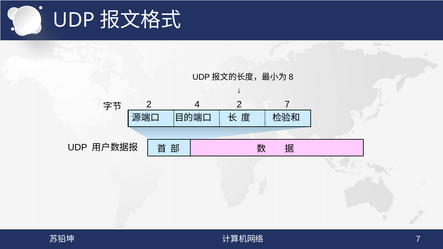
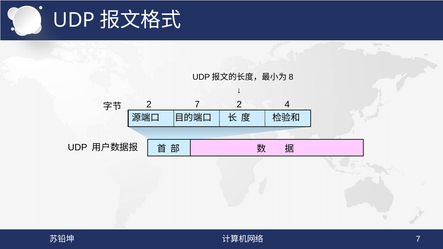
2 4: 4 -> 7
2 7: 7 -> 4
